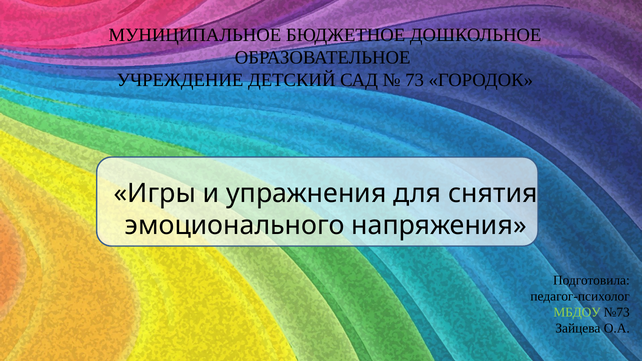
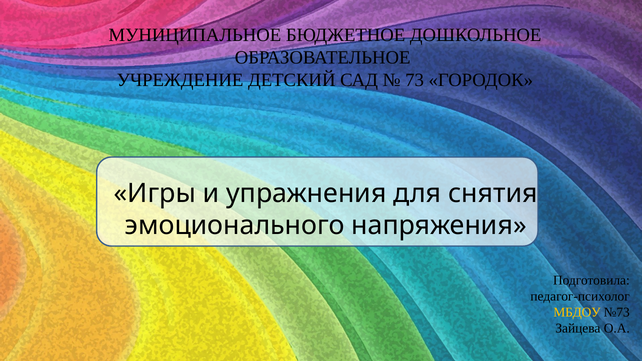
МБДОУ colour: light green -> yellow
